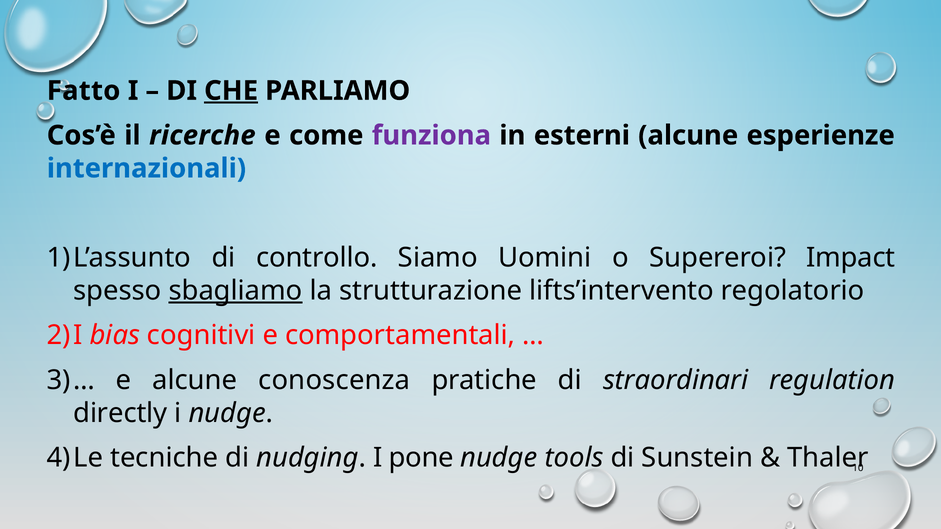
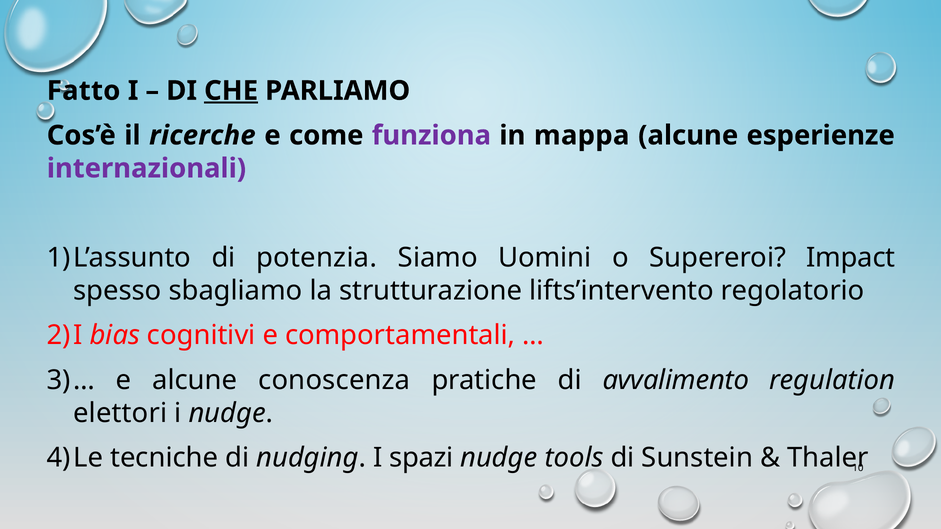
esterni: esterni -> mappa
internazionali colour: blue -> purple
controllo: controllo -> potenzia
sbagliamo underline: present -> none
straordinari: straordinari -> avvalimento
directly: directly -> elettori
pone: pone -> spazi
